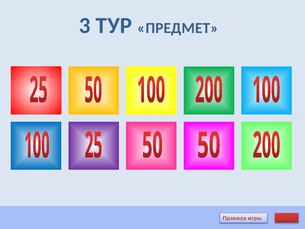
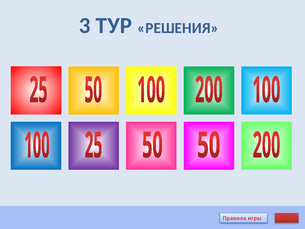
ПРЕДМЕТ: ПРЕДМЕТ -> РЕШЕНИЯ
